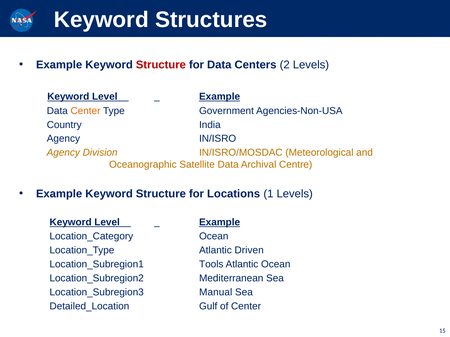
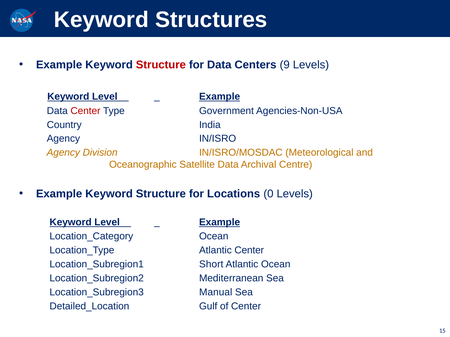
2: 2 -> 9
Center at (85, 111) colour: orange -> red
1: 1 -> 0
Atlantic Driven: Driven -> Center
Tools: Tools -> Short
